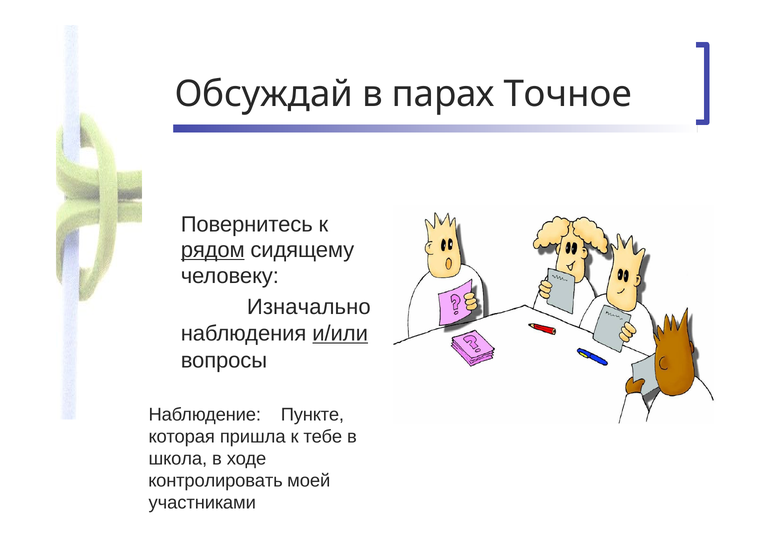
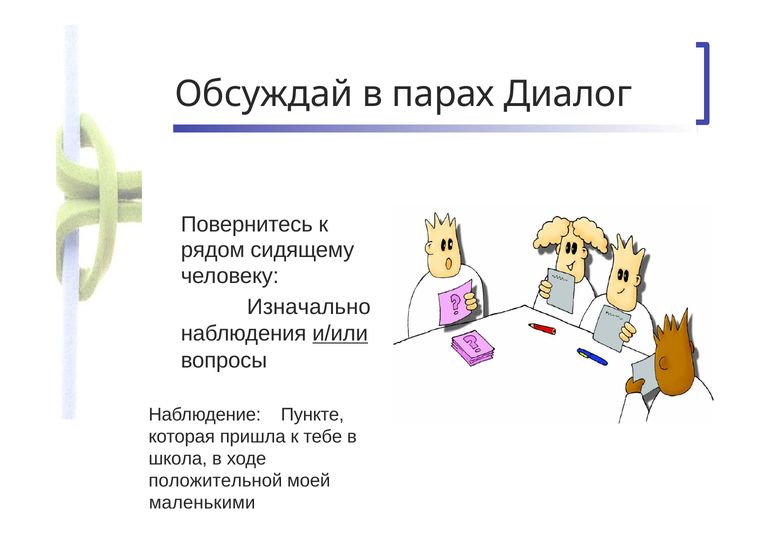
Точное: Точное -> Диалог
рядом underline: present -> none
контролировать: контролировать -> положительной
участниками: участниками -> маленькими
